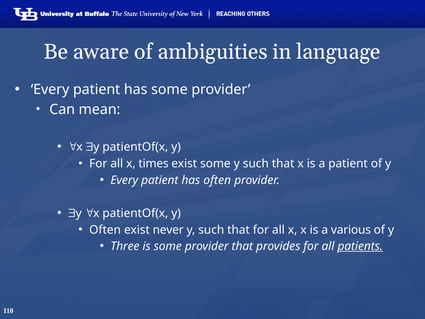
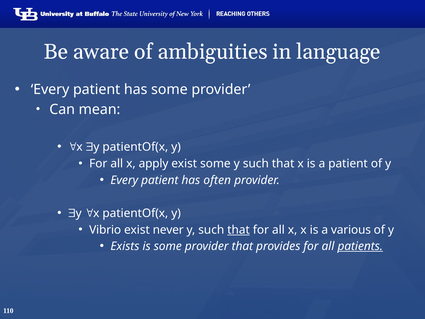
times: times -> apply
Often at (105, 230): Often -> Vibrio
that at (239, 230) underline: none -> present
Three: Three -> Exists
